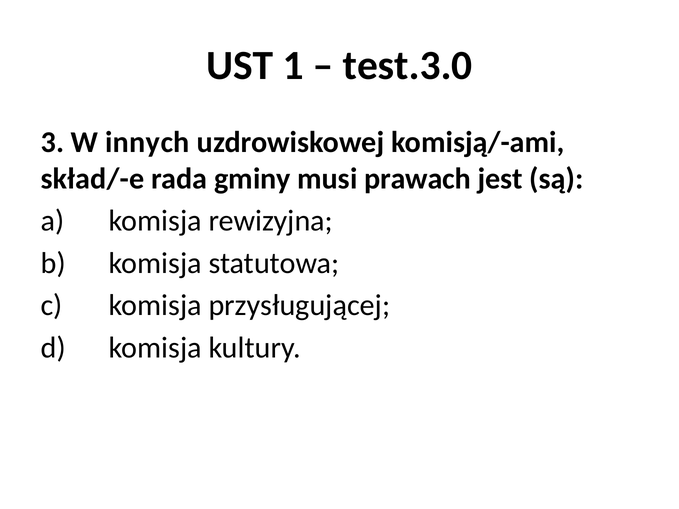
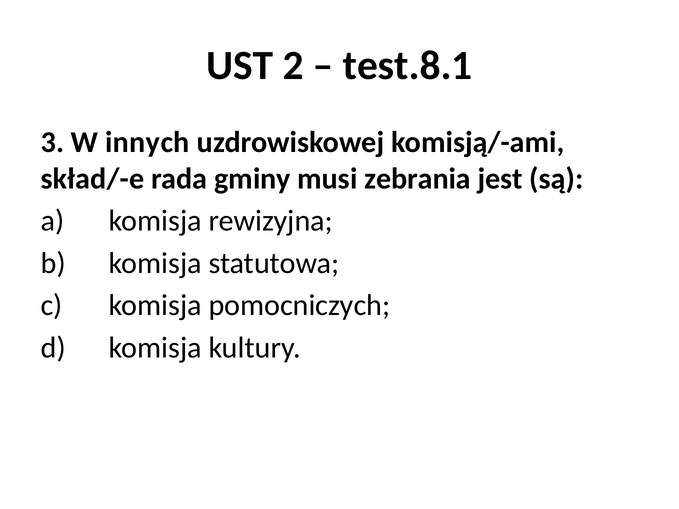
1: 1 -> 2
test.3.0: test.3.0 -> test.8.1
prawach: prawach -> zebrania
przysługującej: przysługującej -> pomocniczych
